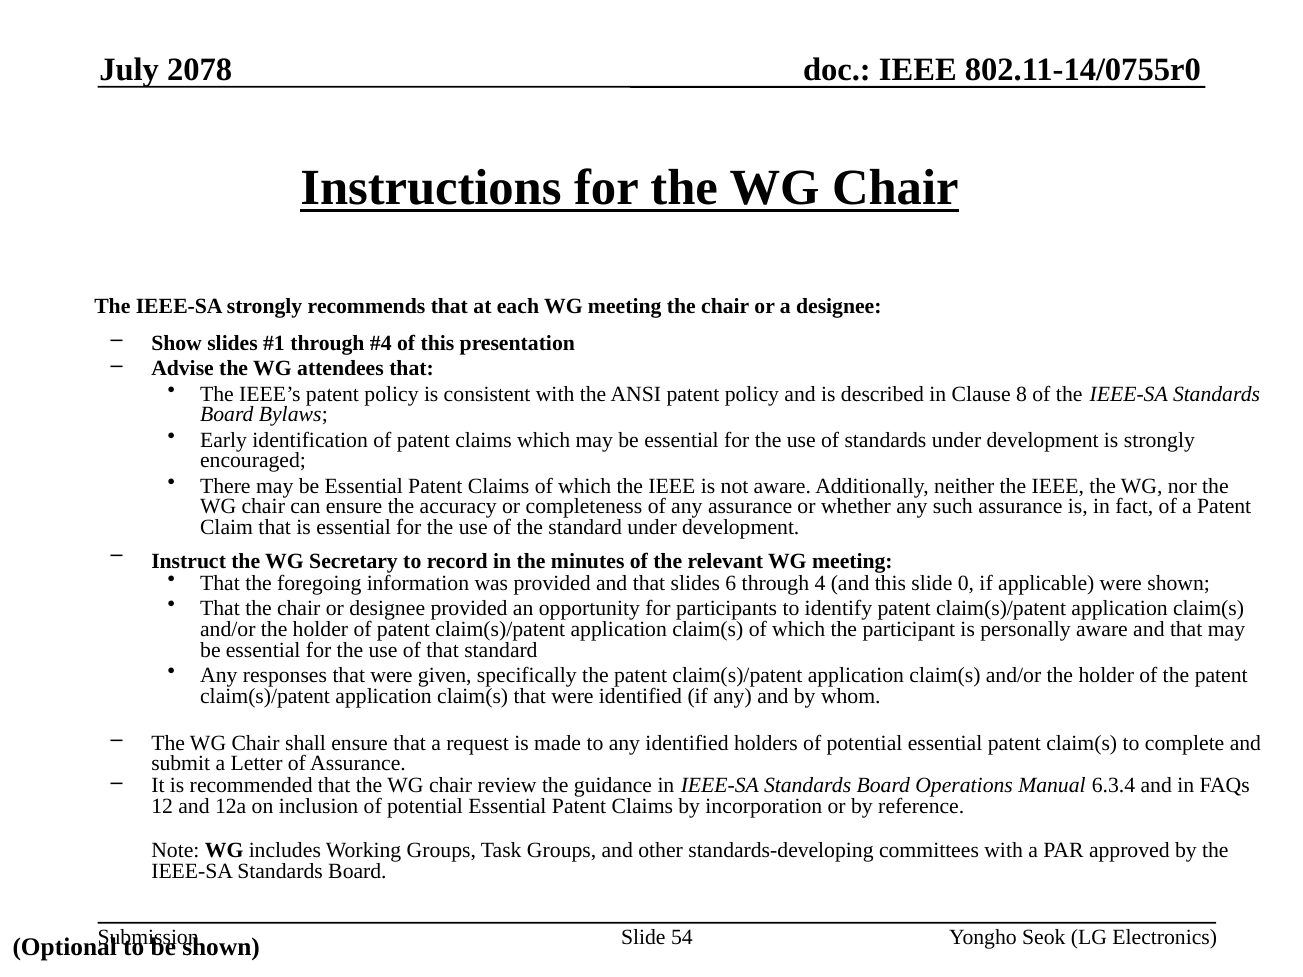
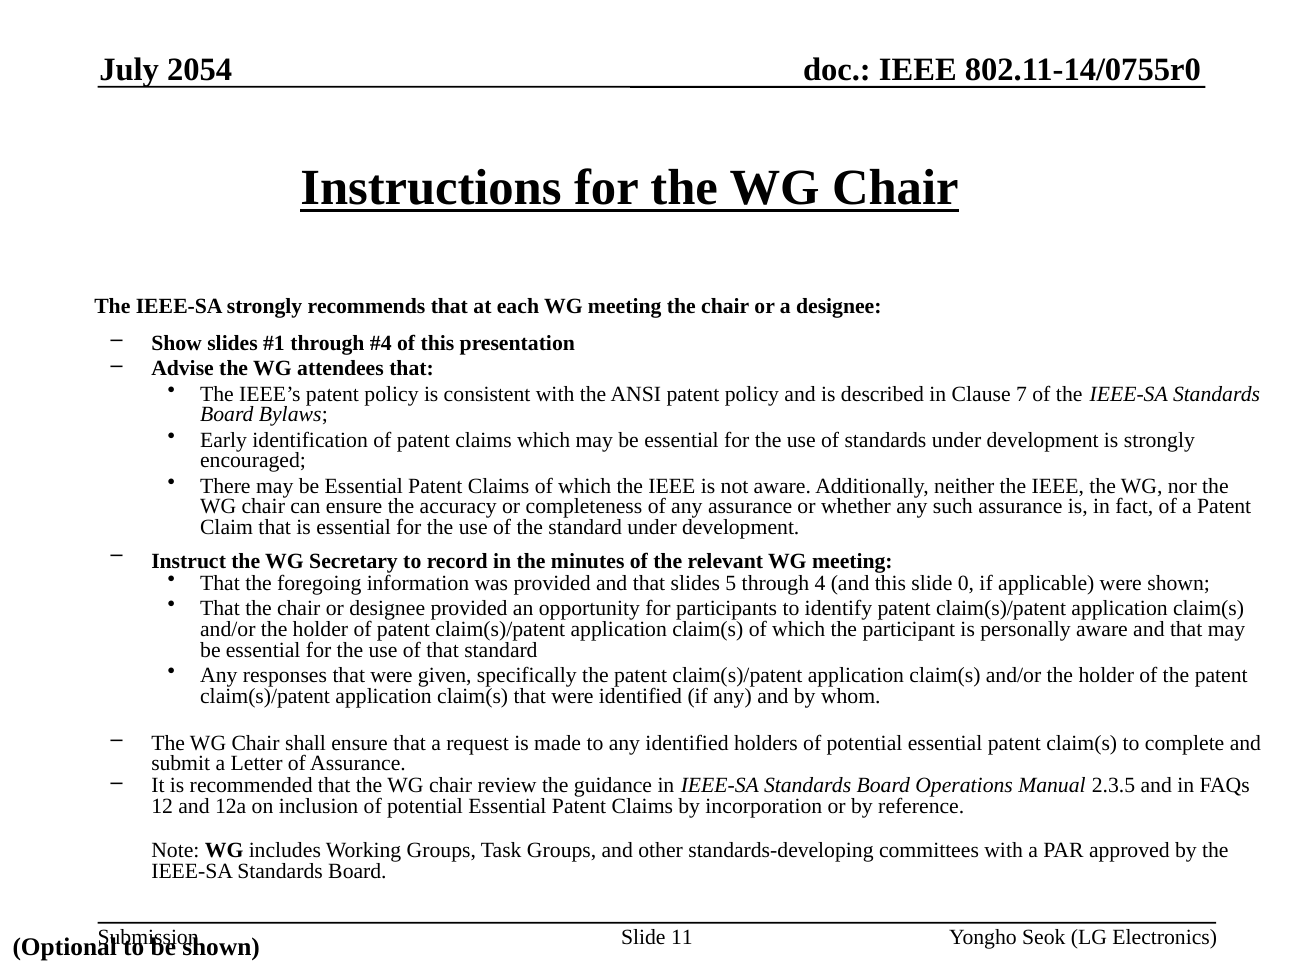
2078: 2078 -> 2054
8: 8 -> 7
6: 6 -> 5
6.3.4: 6.3.4 -> 2.3.5
54: 54 -> 11
